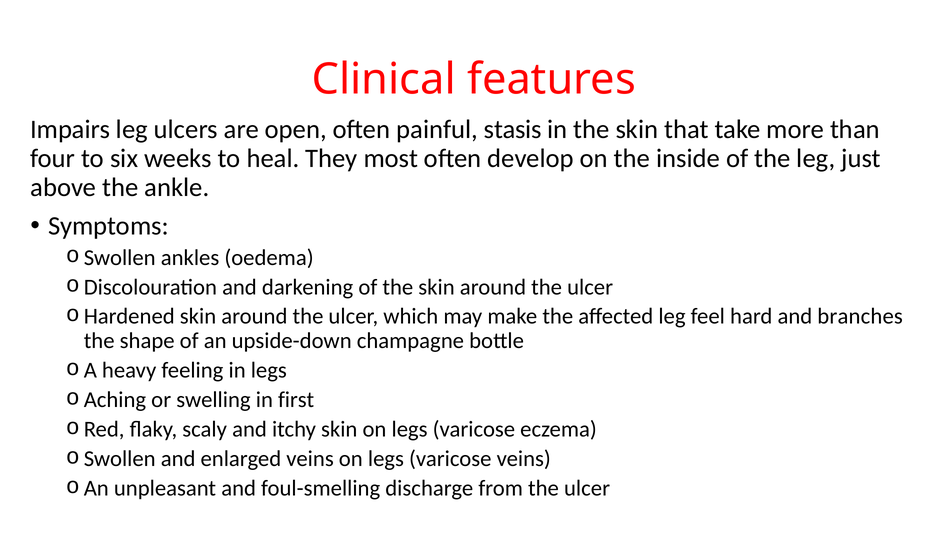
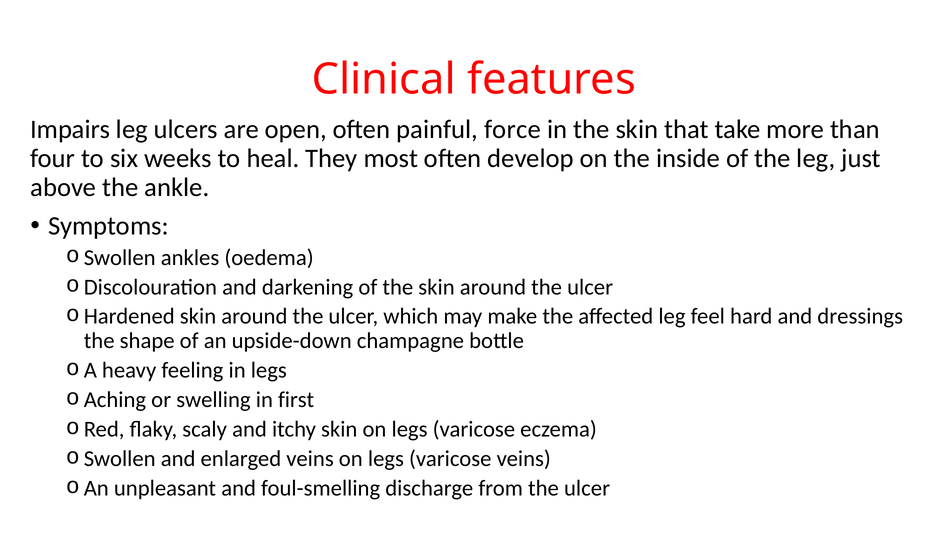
stasis: stasis -> force
branches: branches -> dressings
